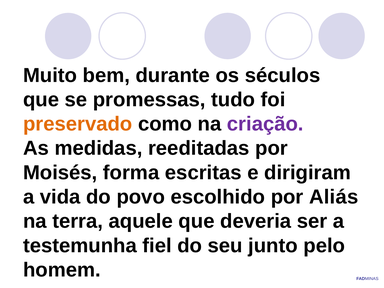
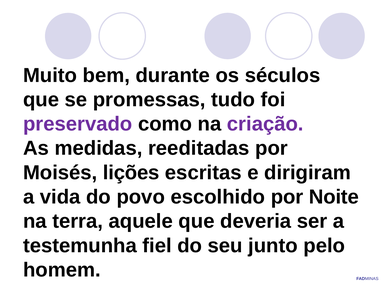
preservado colour: orange -> purple
forma: forma -> lições
Aliás: Aliás -> Noite
